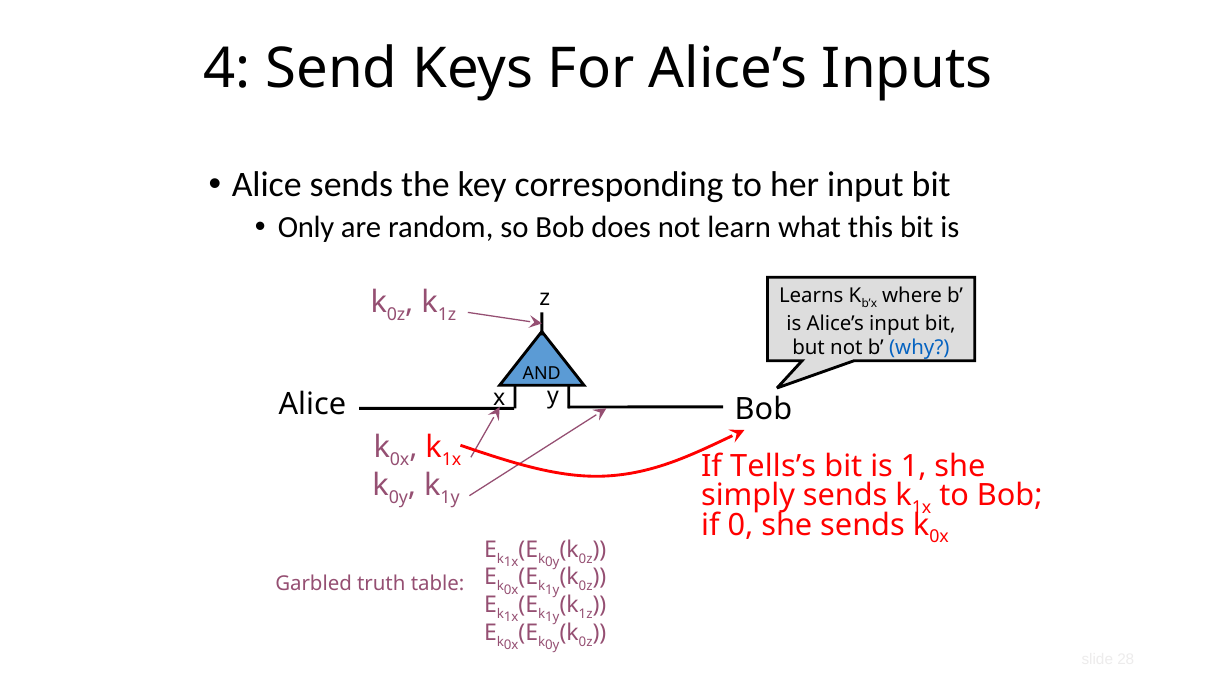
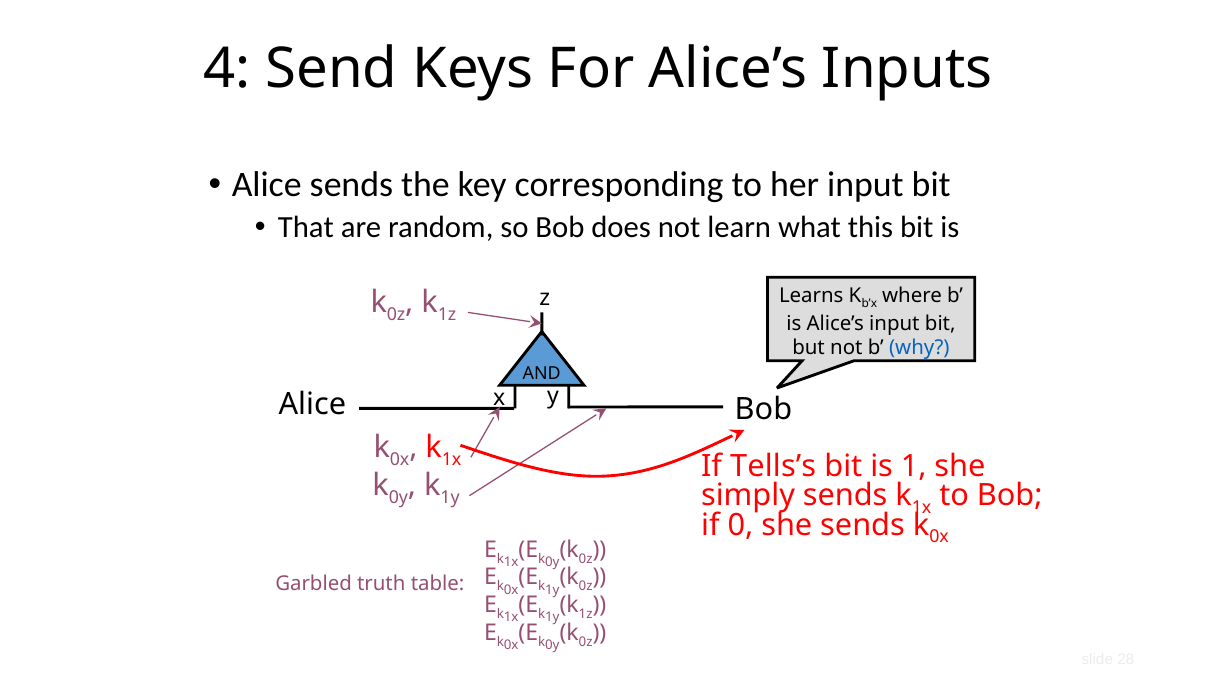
Only: Only -> That
